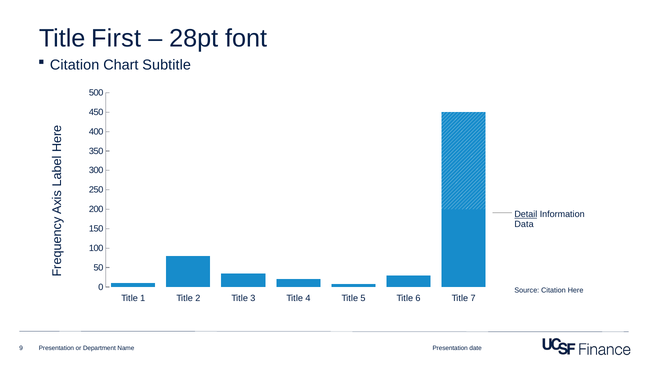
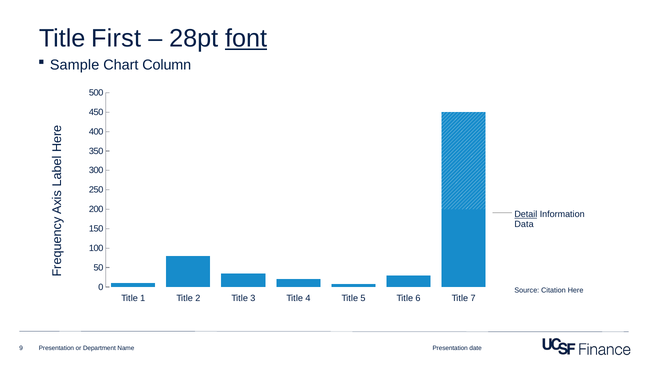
font underline: none -> present
Citation at (75, 65): Citation -> Sample
Subtitle: Subtitle -> Column
